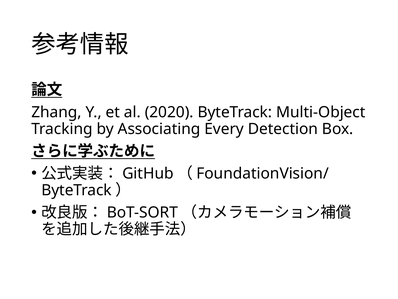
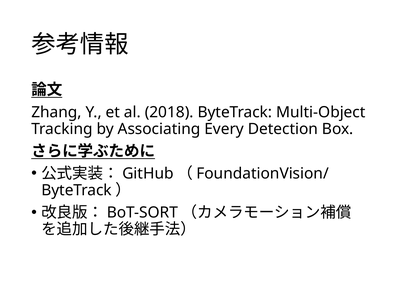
2020: 2020 -> 2018
